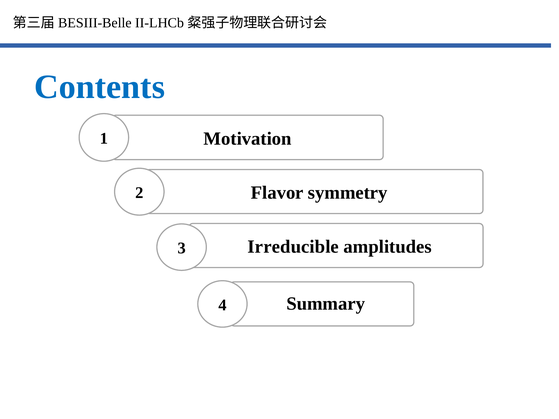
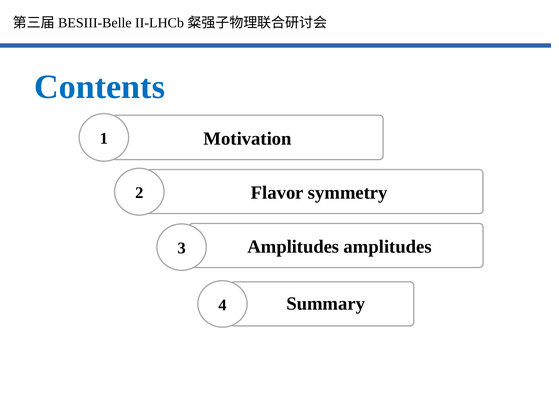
Irreducible at (293, 247): Irreducible -> Amplitudes
